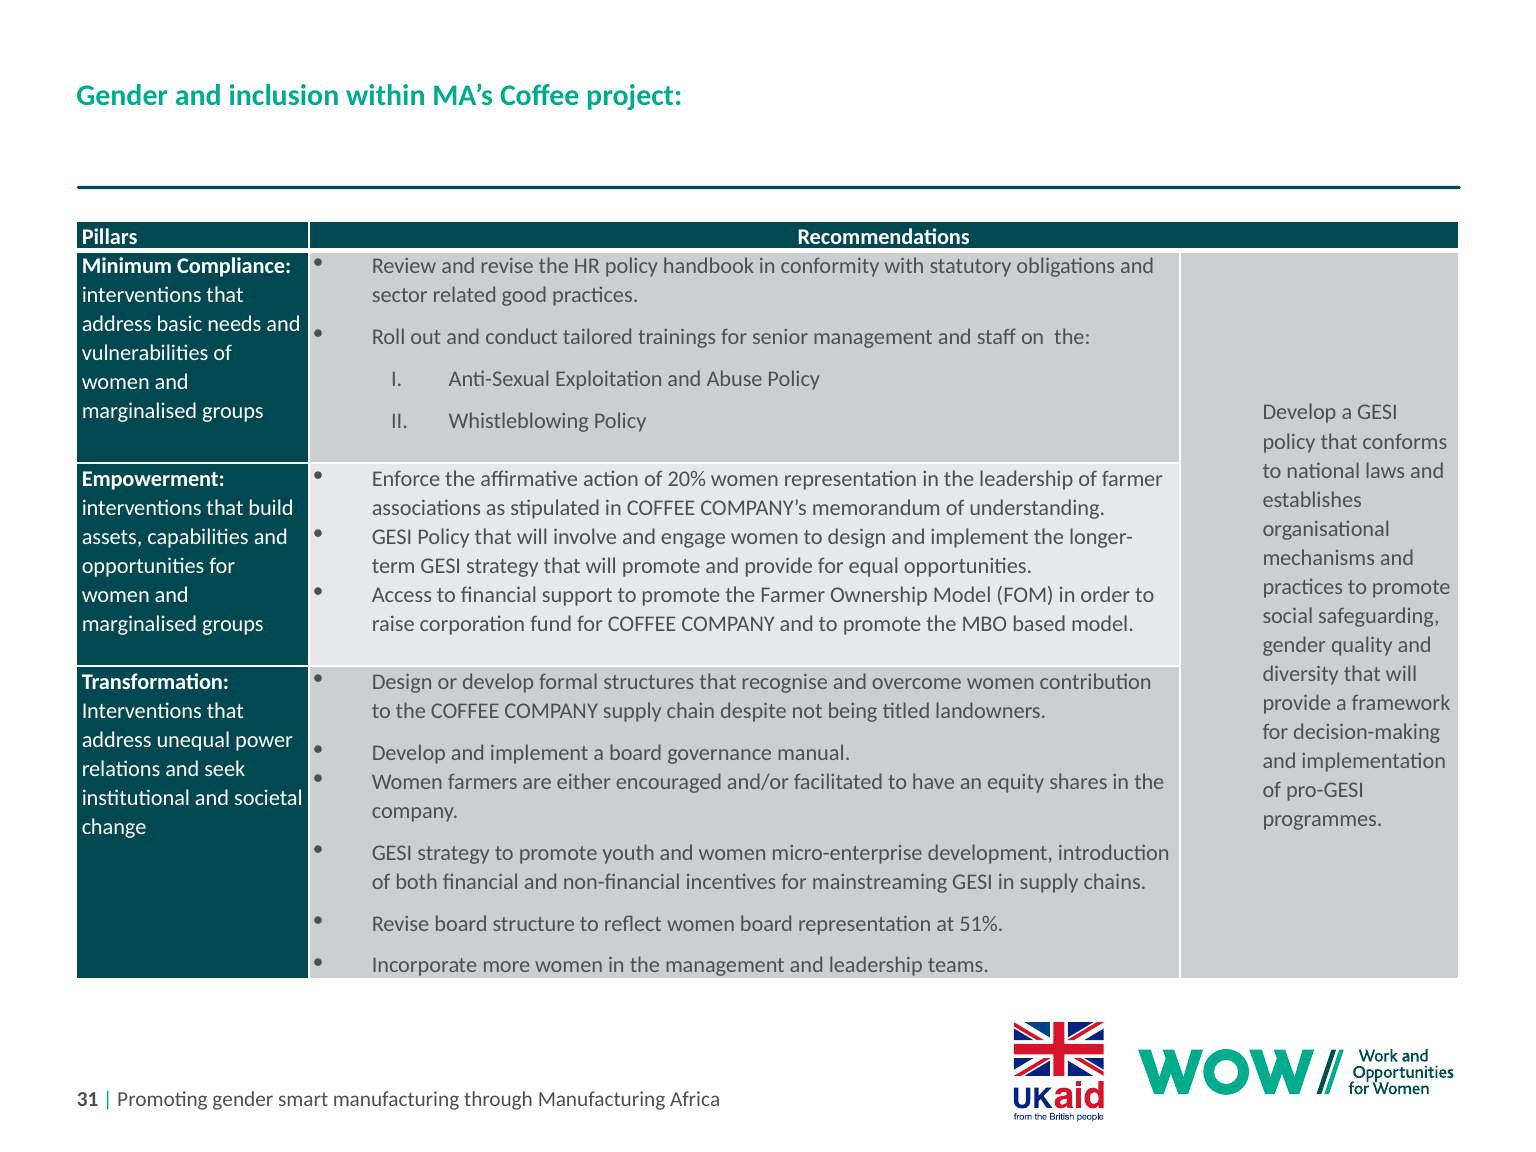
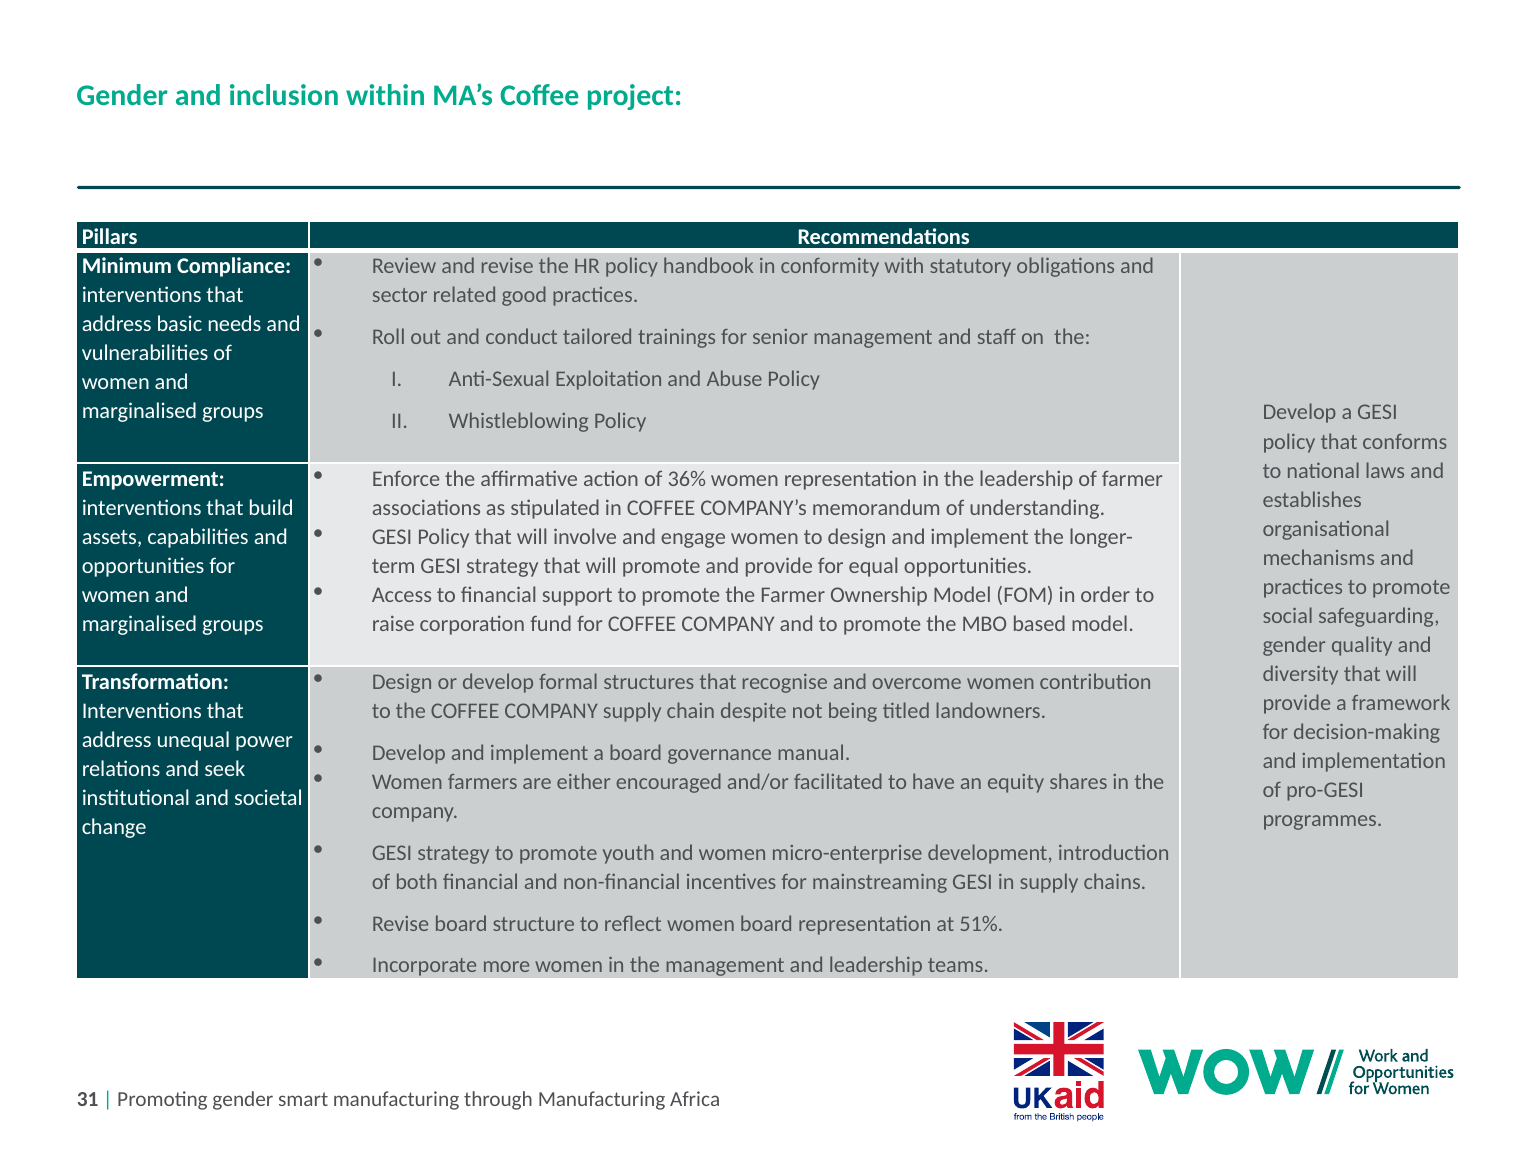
20%: 20% -> 36%
